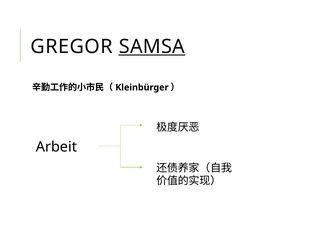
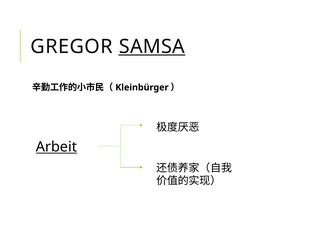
Arbeit underline: none -> present
